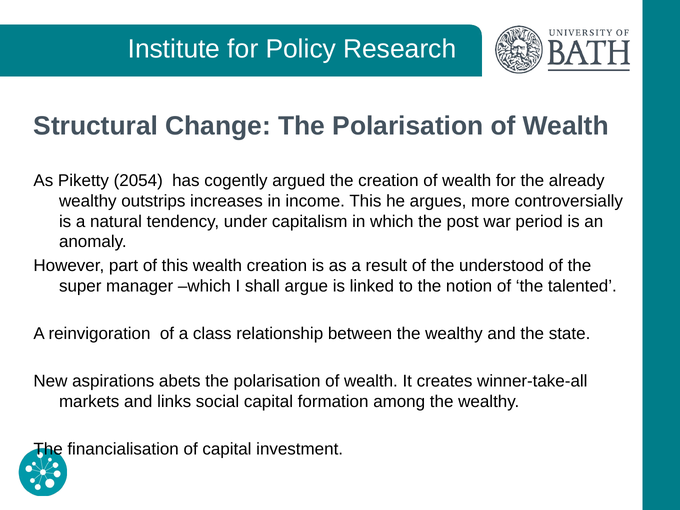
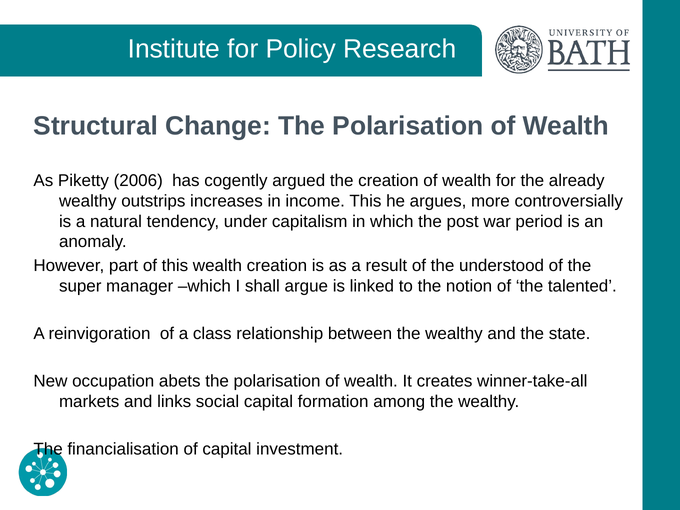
2054: 2054 -> 2006
aspirations: aspirations -> occupation
